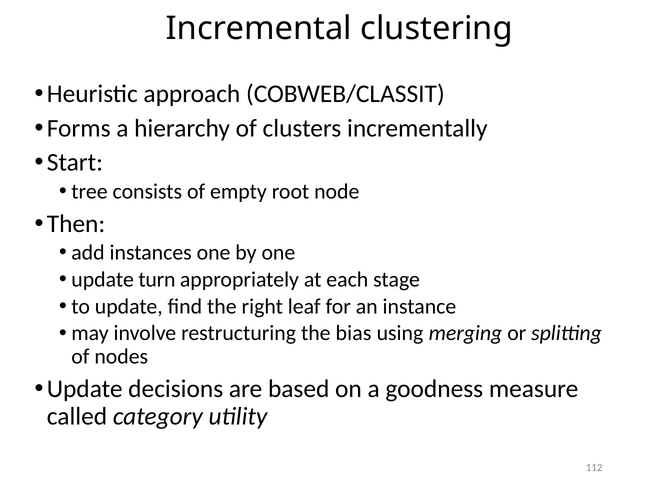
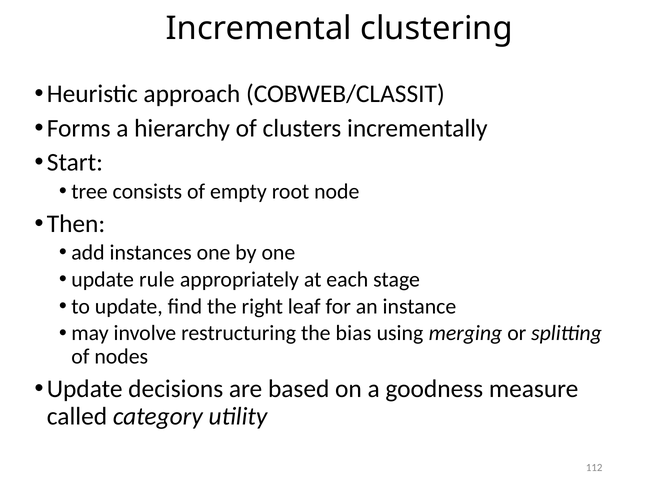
turn: turn -> rule
